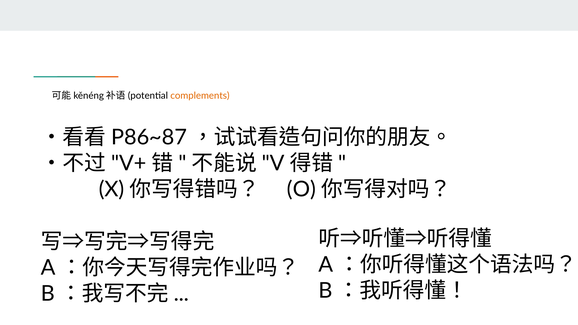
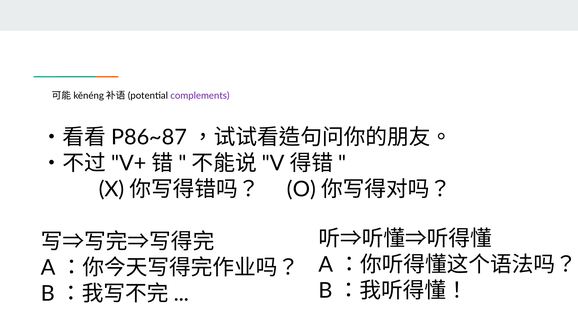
complements colour: orange -> purple
